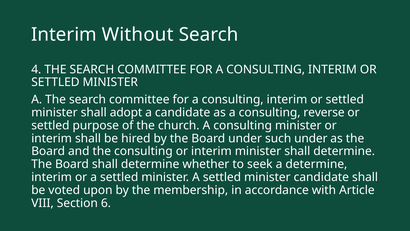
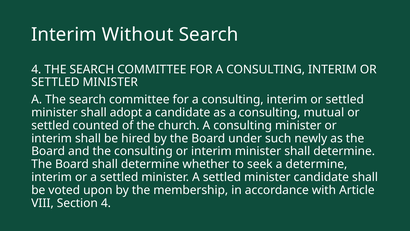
reverse: reverse -> mutual
purpose: purpose -> counted
such under: under -> newly
Section 6: 6 -> 4
